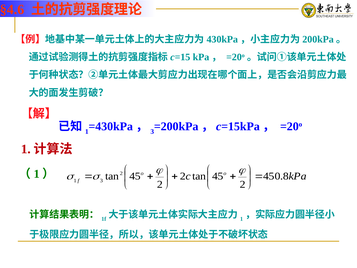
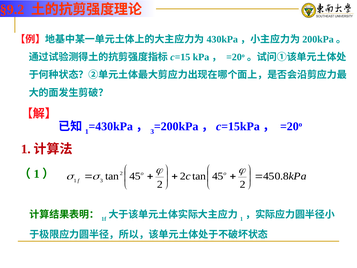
§4.6: §4.6 -> §9.2
